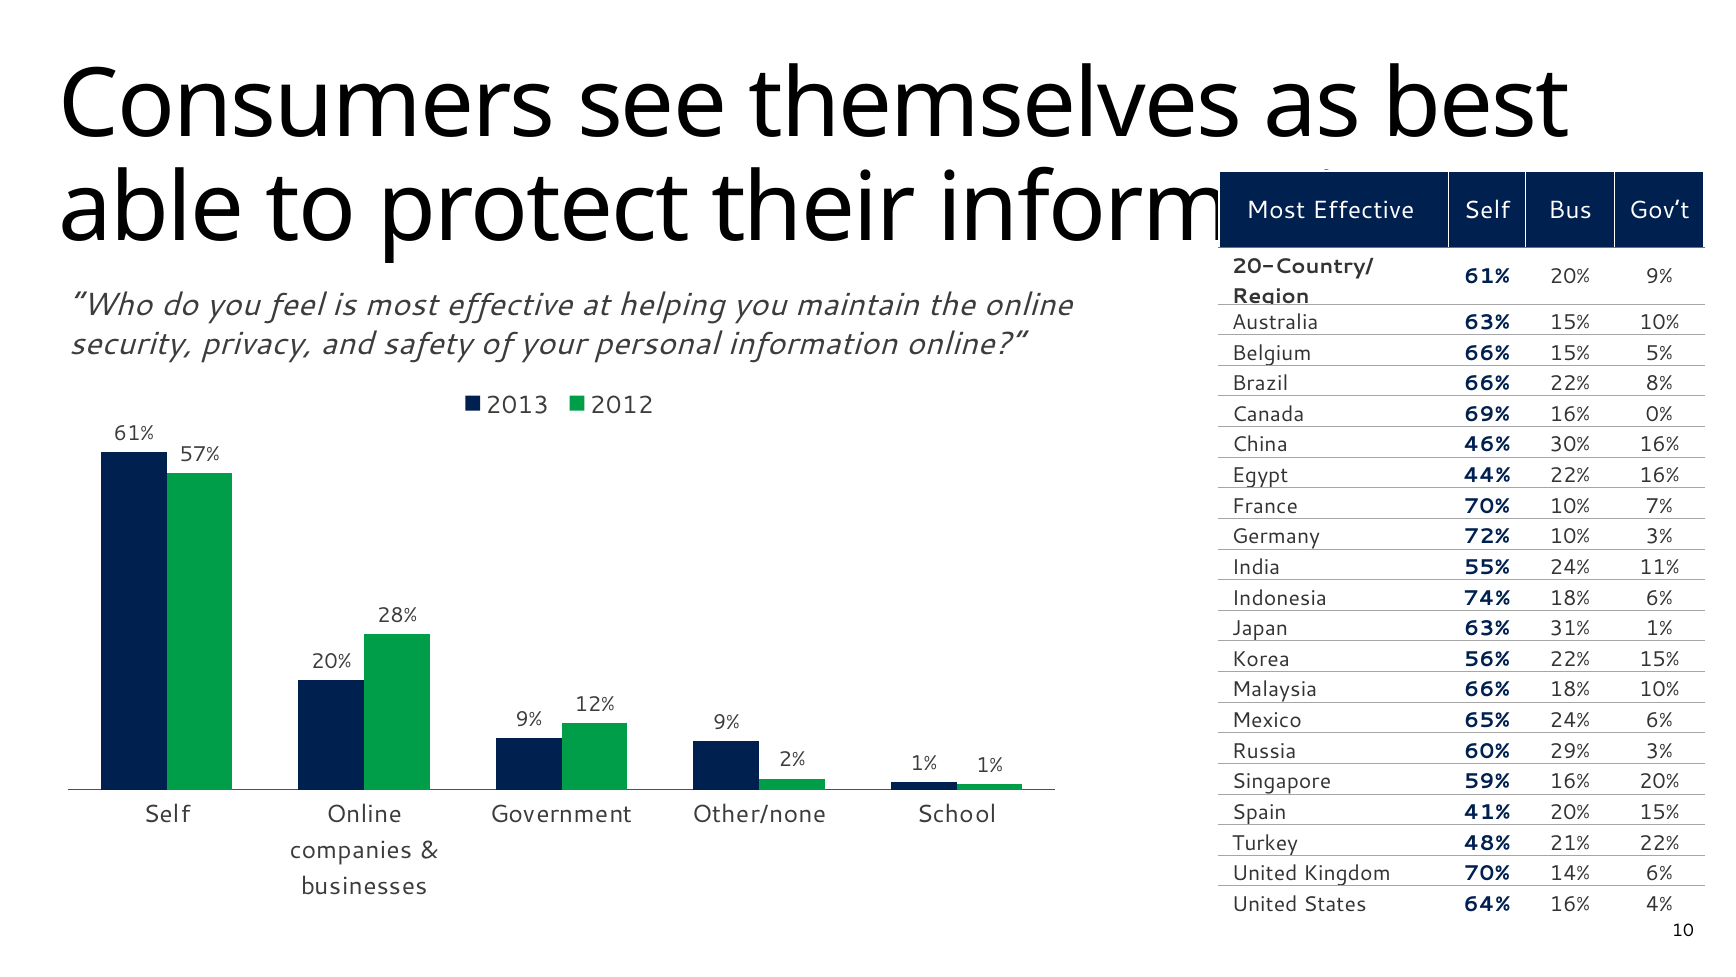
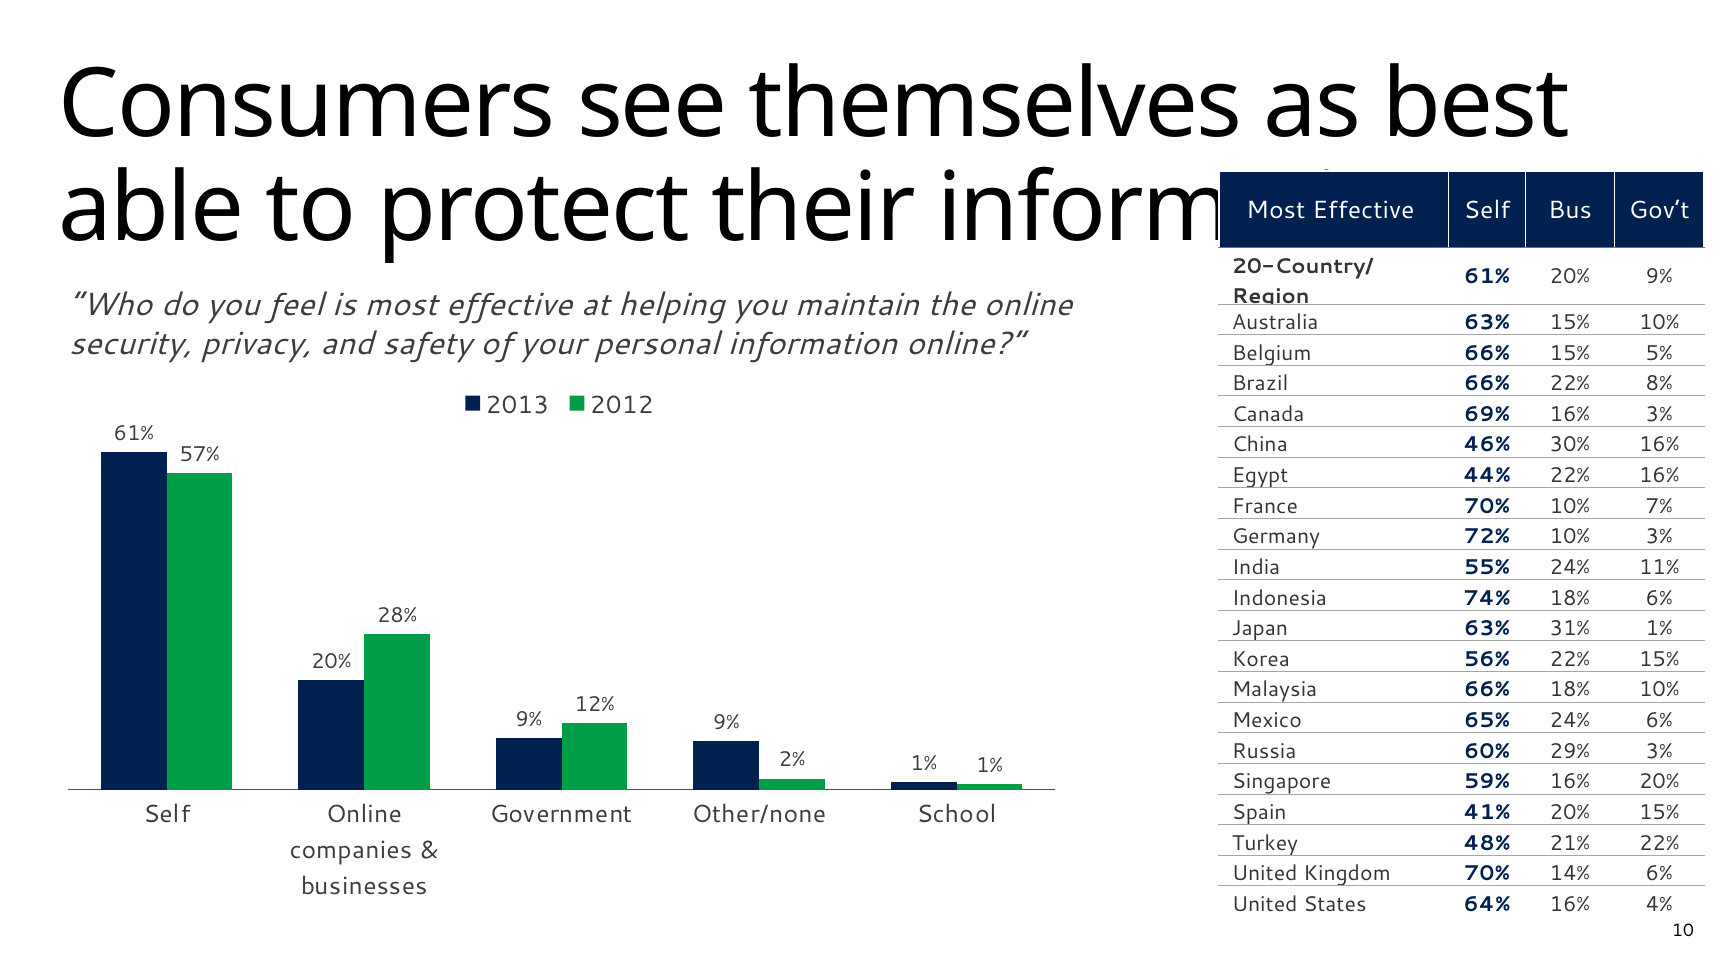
16% 0%: 0% -> 3%
